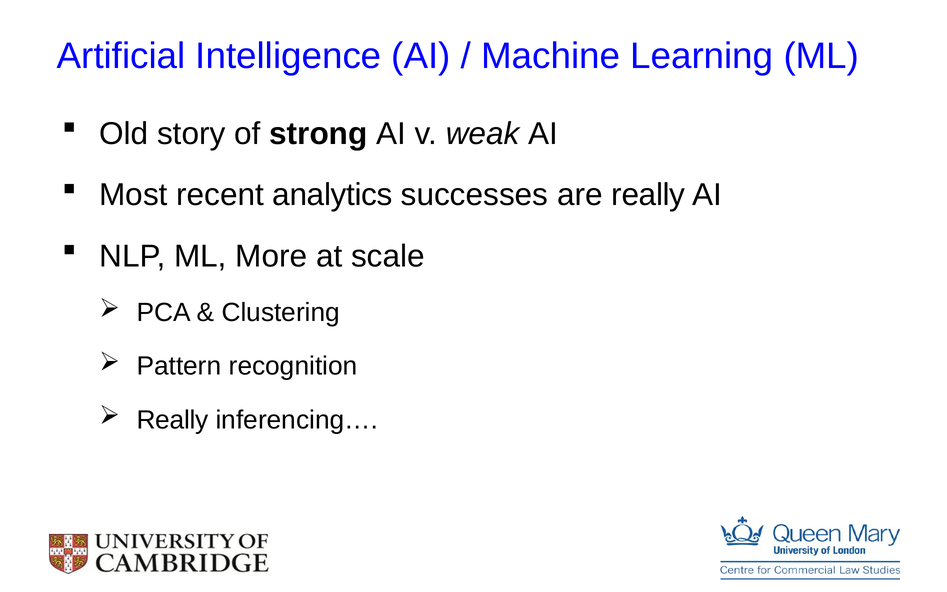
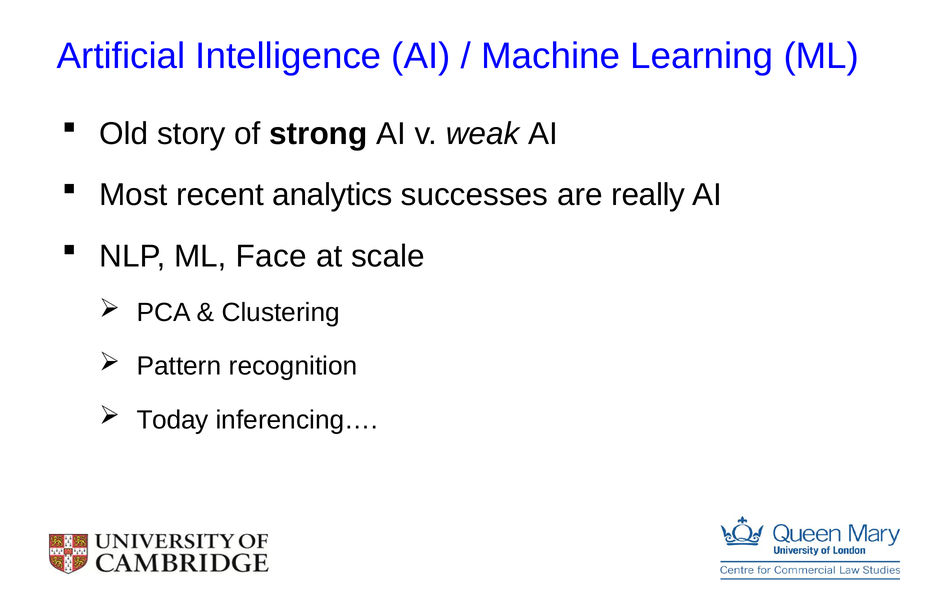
More: More -> Face
Really at (173, 420): Really -> Today
